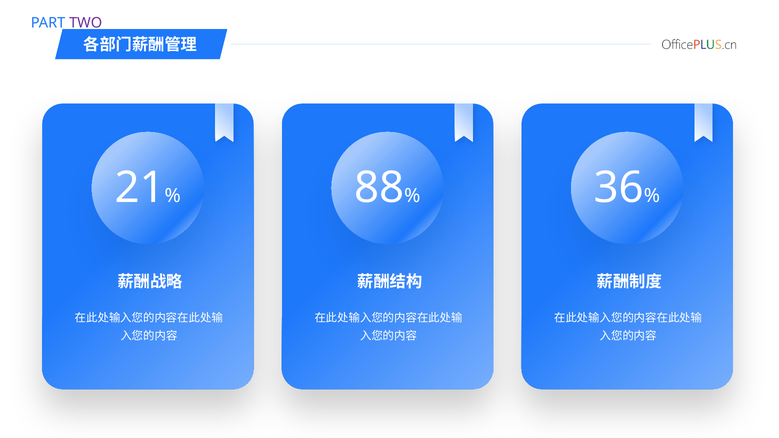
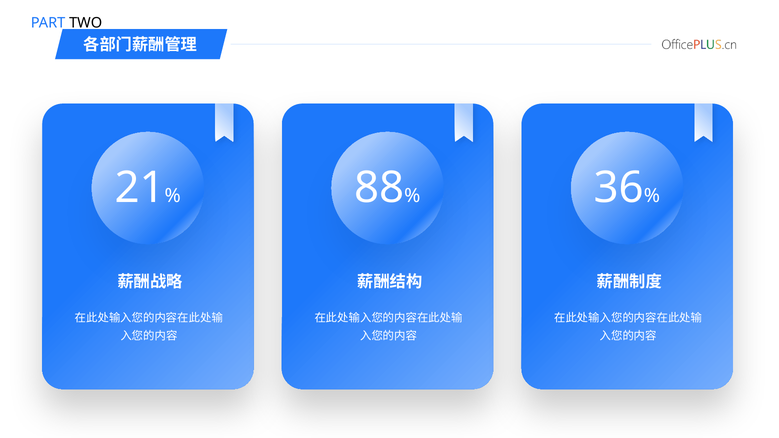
TWO colour: purple -> black
